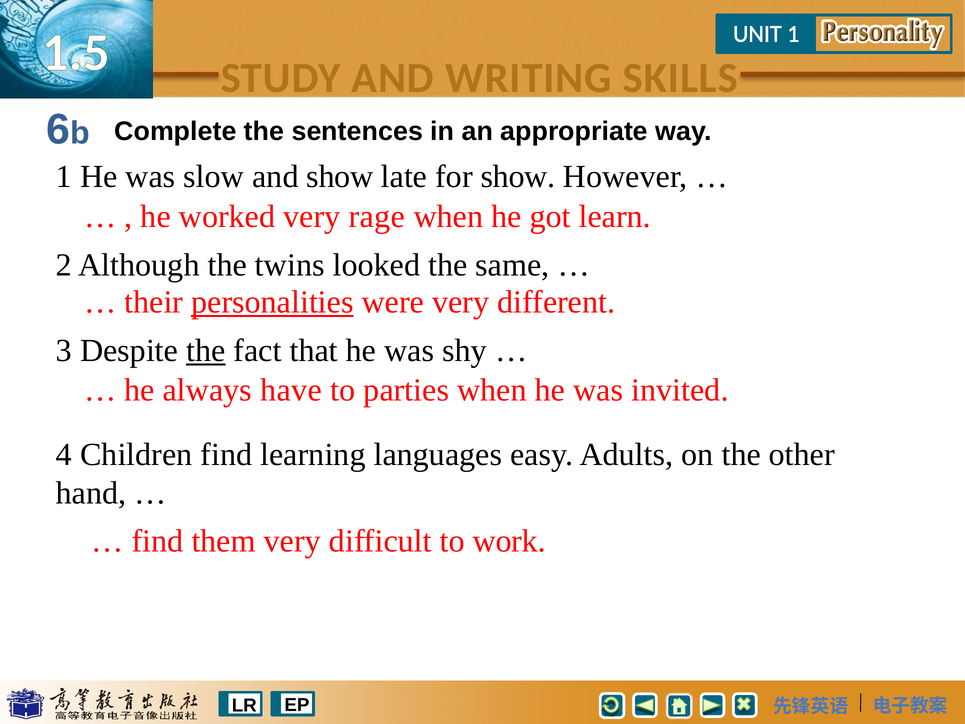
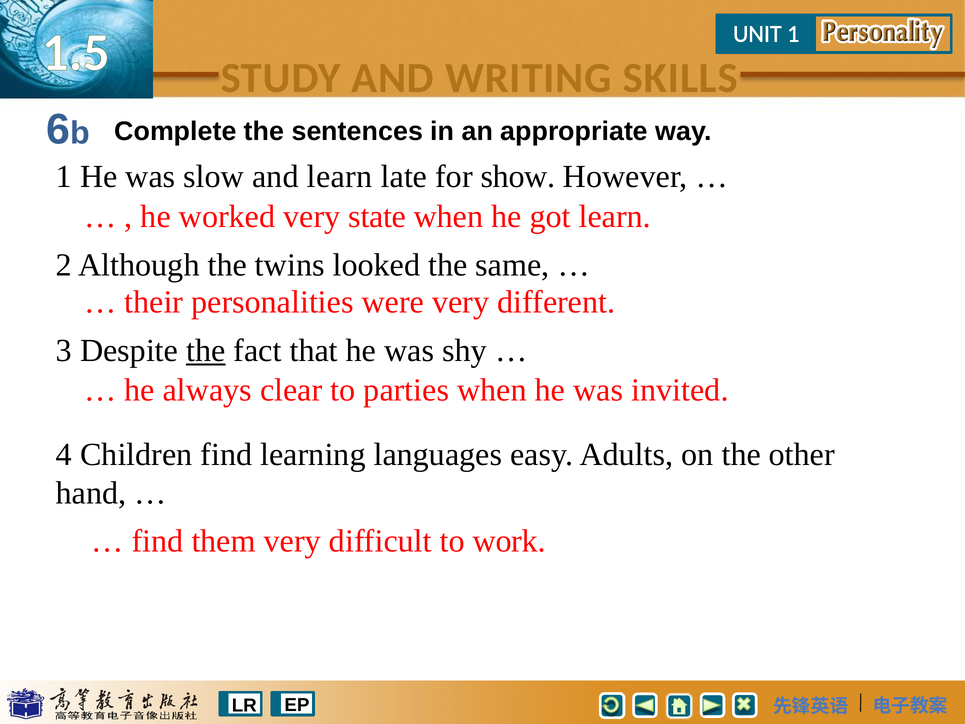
and show: show -> learn
rage: rage -> state
personalities underline: present -> none
have: have -> clear
